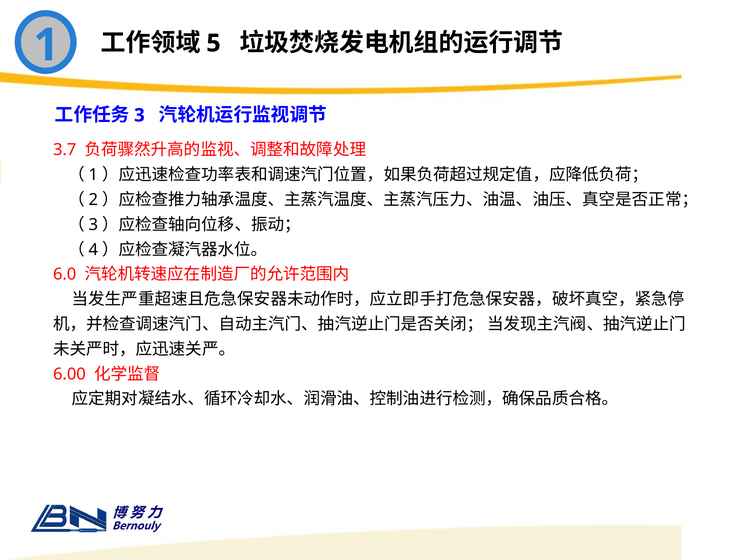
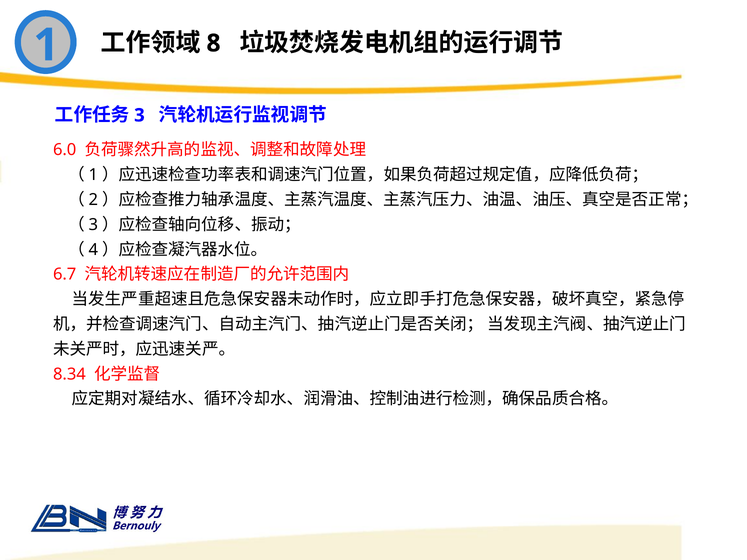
5: 5 -> 8
3.7: 3.7 -> 6.0
6.0: 6.0 -> 6.7
6.00: 6.00 -> 8.34
